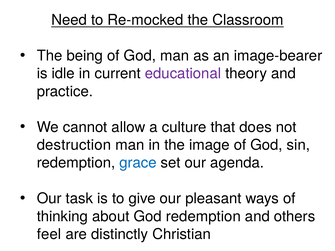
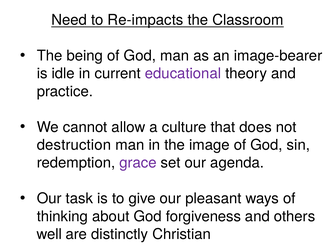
Re-mocked: Re-mocked -> Re-impacts
grace colour: blue -> purple
God redemption: redemption -> forgiveness
feel: feel -> well
